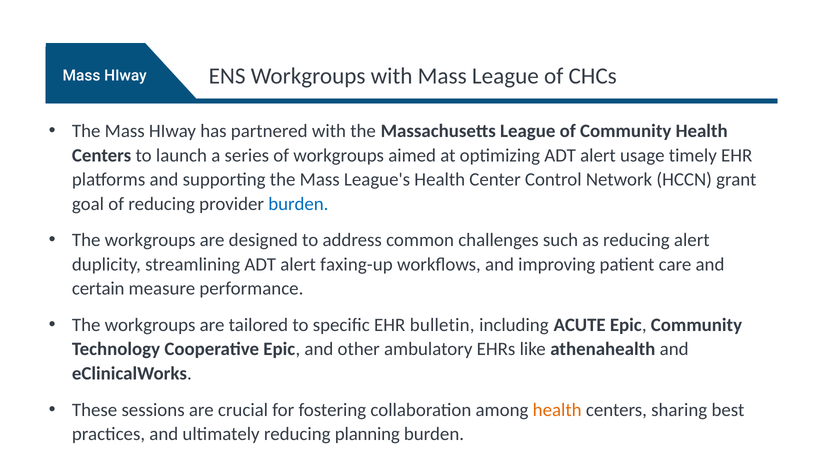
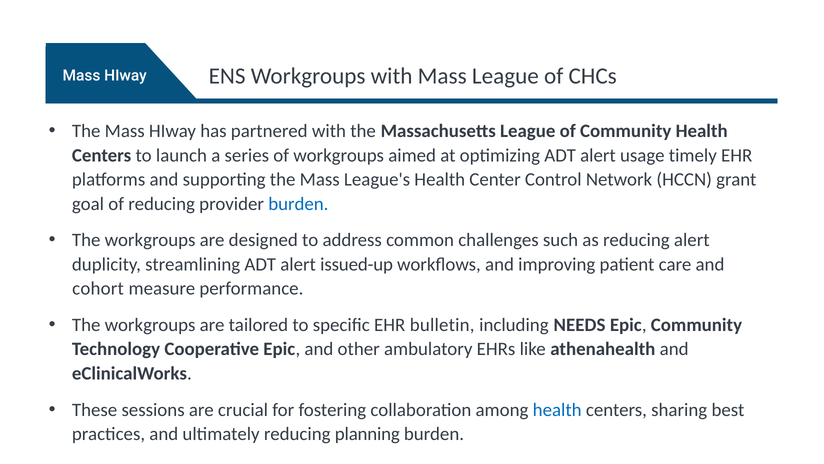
faxing-up: faxing-up -> issued-up
certain: certain -> cohort
ACUTE: ACUTE -> NEEDS
health at (557, 409) colour: orange -> blue
